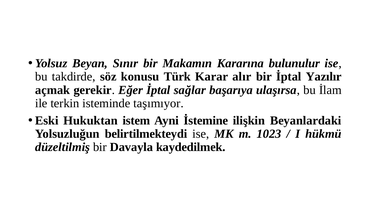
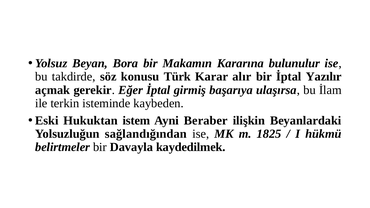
Sınır: Sınır -> Bora
sağlar: sağlar -> girmiş
taşımıyor: taşımıyor -> kaybeden
İstemine: İstemine -> Beraber
belirtilmekteydi: belirtilmekteydi -> sağlandığından
1023: 1023 -> 1825
düzeltilmiş: düzeltilmiş -> belirtmeler
